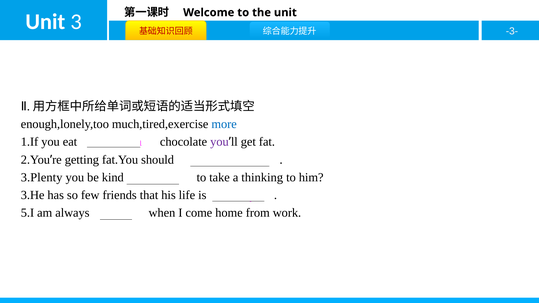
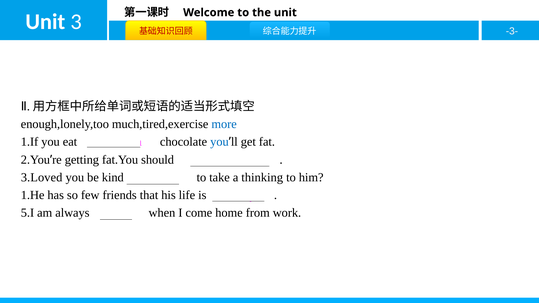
you at (219, 142) colour: purple -> blue
3.Plenty: 3.Plenty -> 3.Loved
3.He: 3.He -> 1.He
